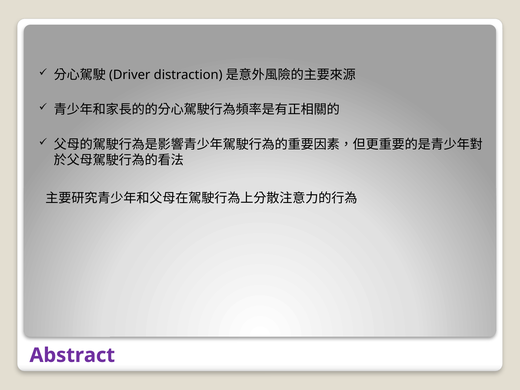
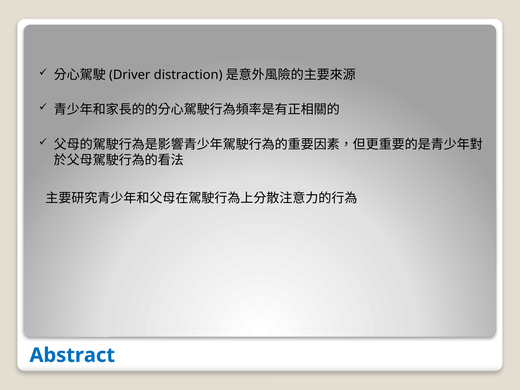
Abstract colour: purple -> blue
